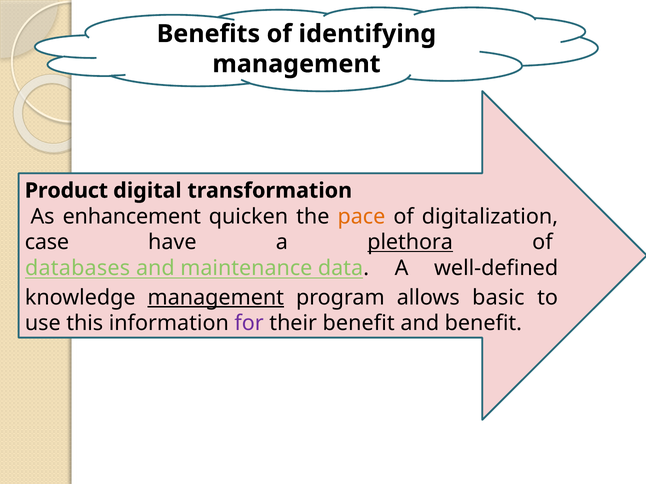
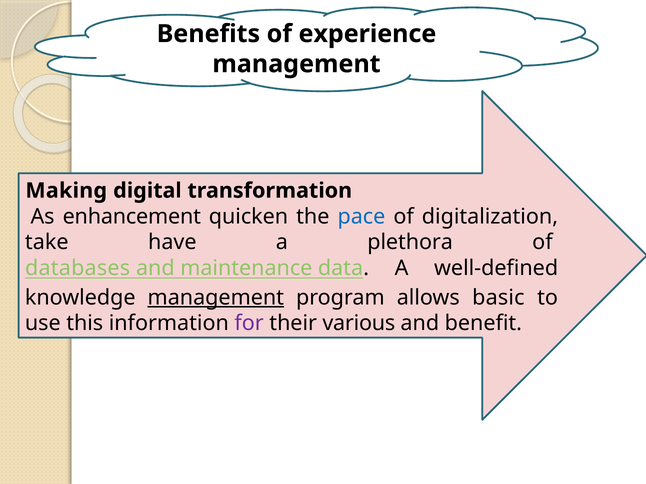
identifying: identifying -> experience
Product: Product -> Making
pace colour: orange -> blue
case: case -> take
plethora underline: present -> none
their benefit: benefit -> various
